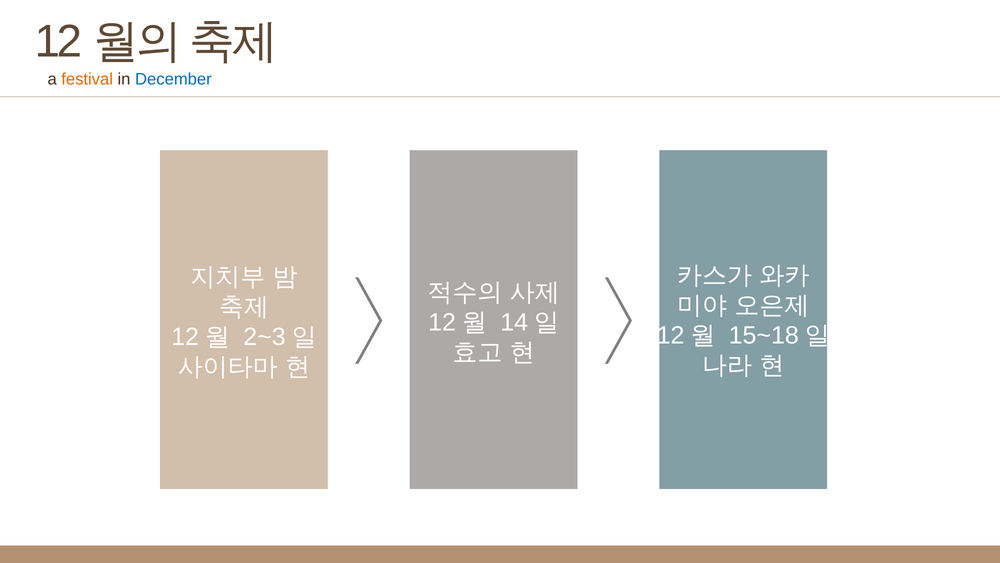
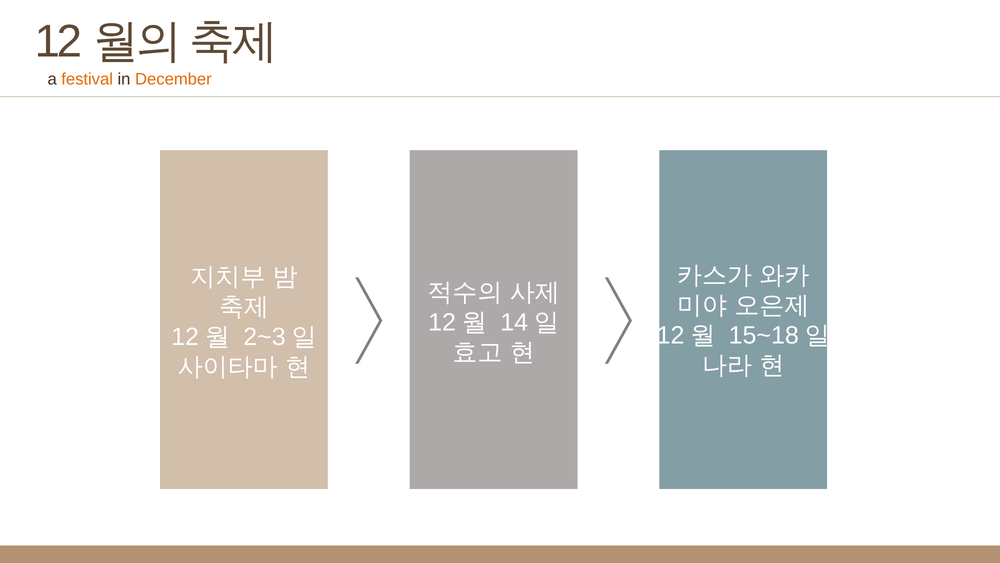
December colour: blue -> orange
